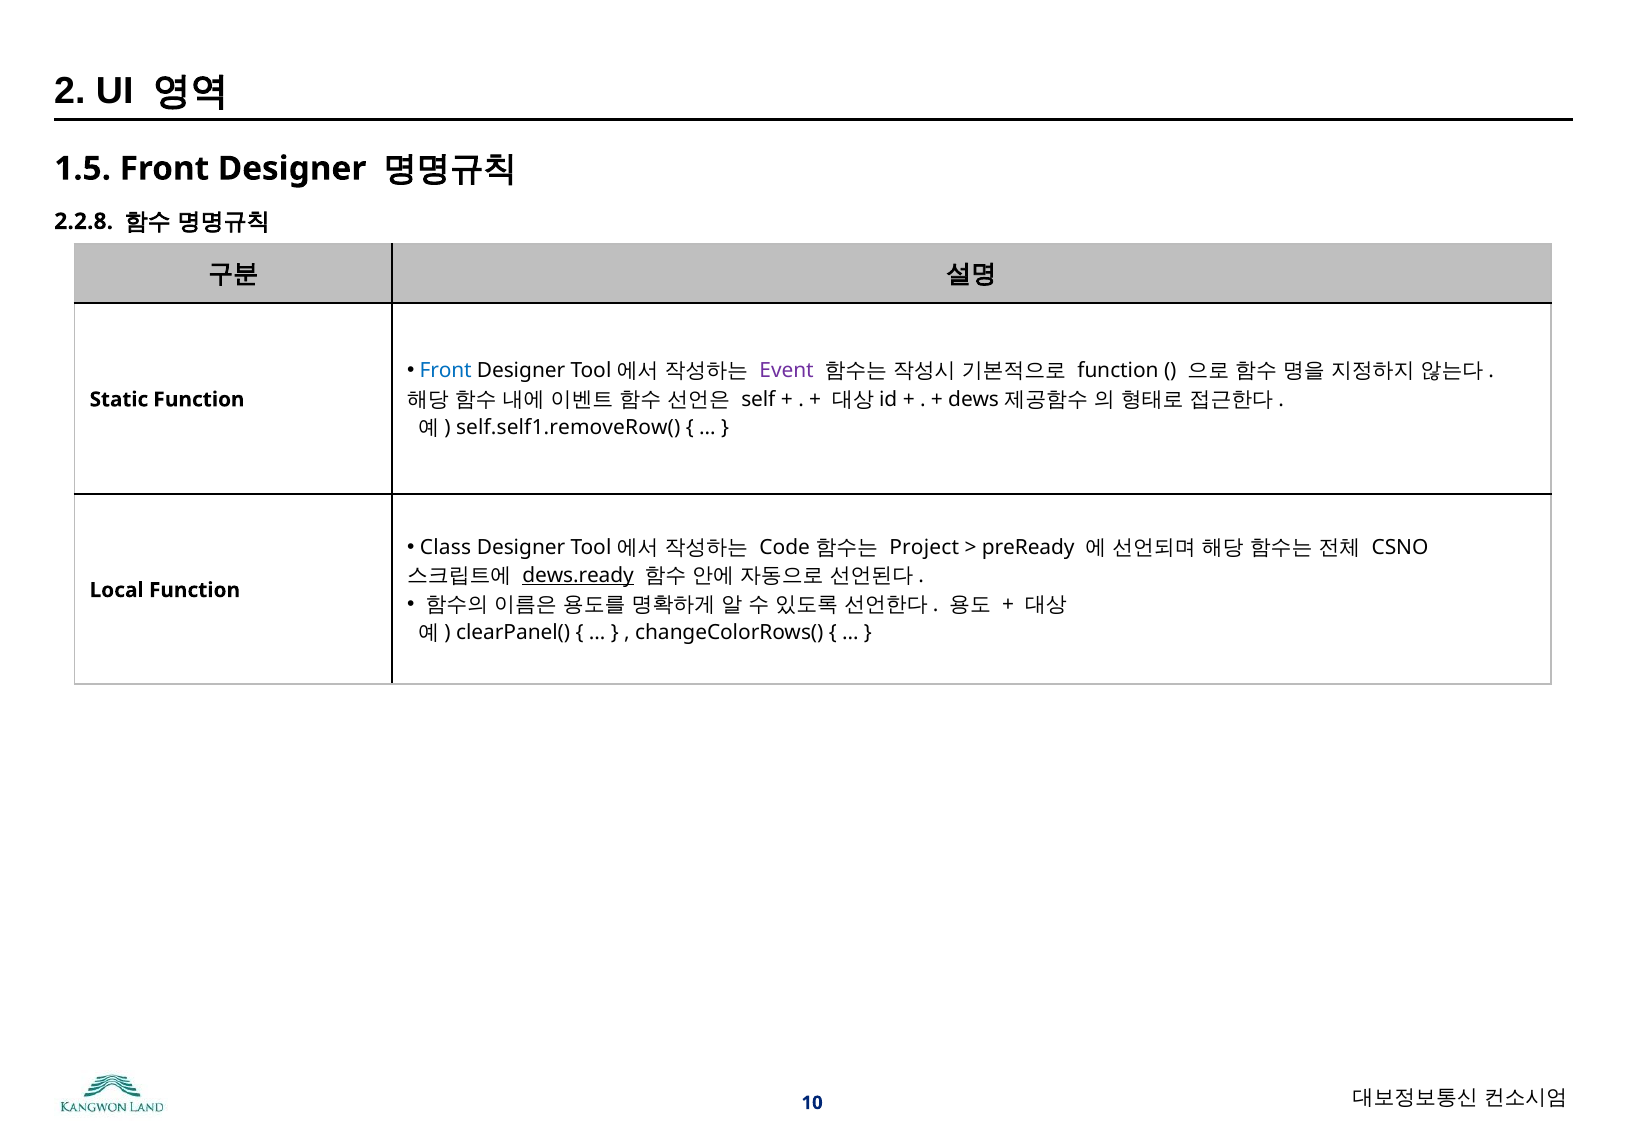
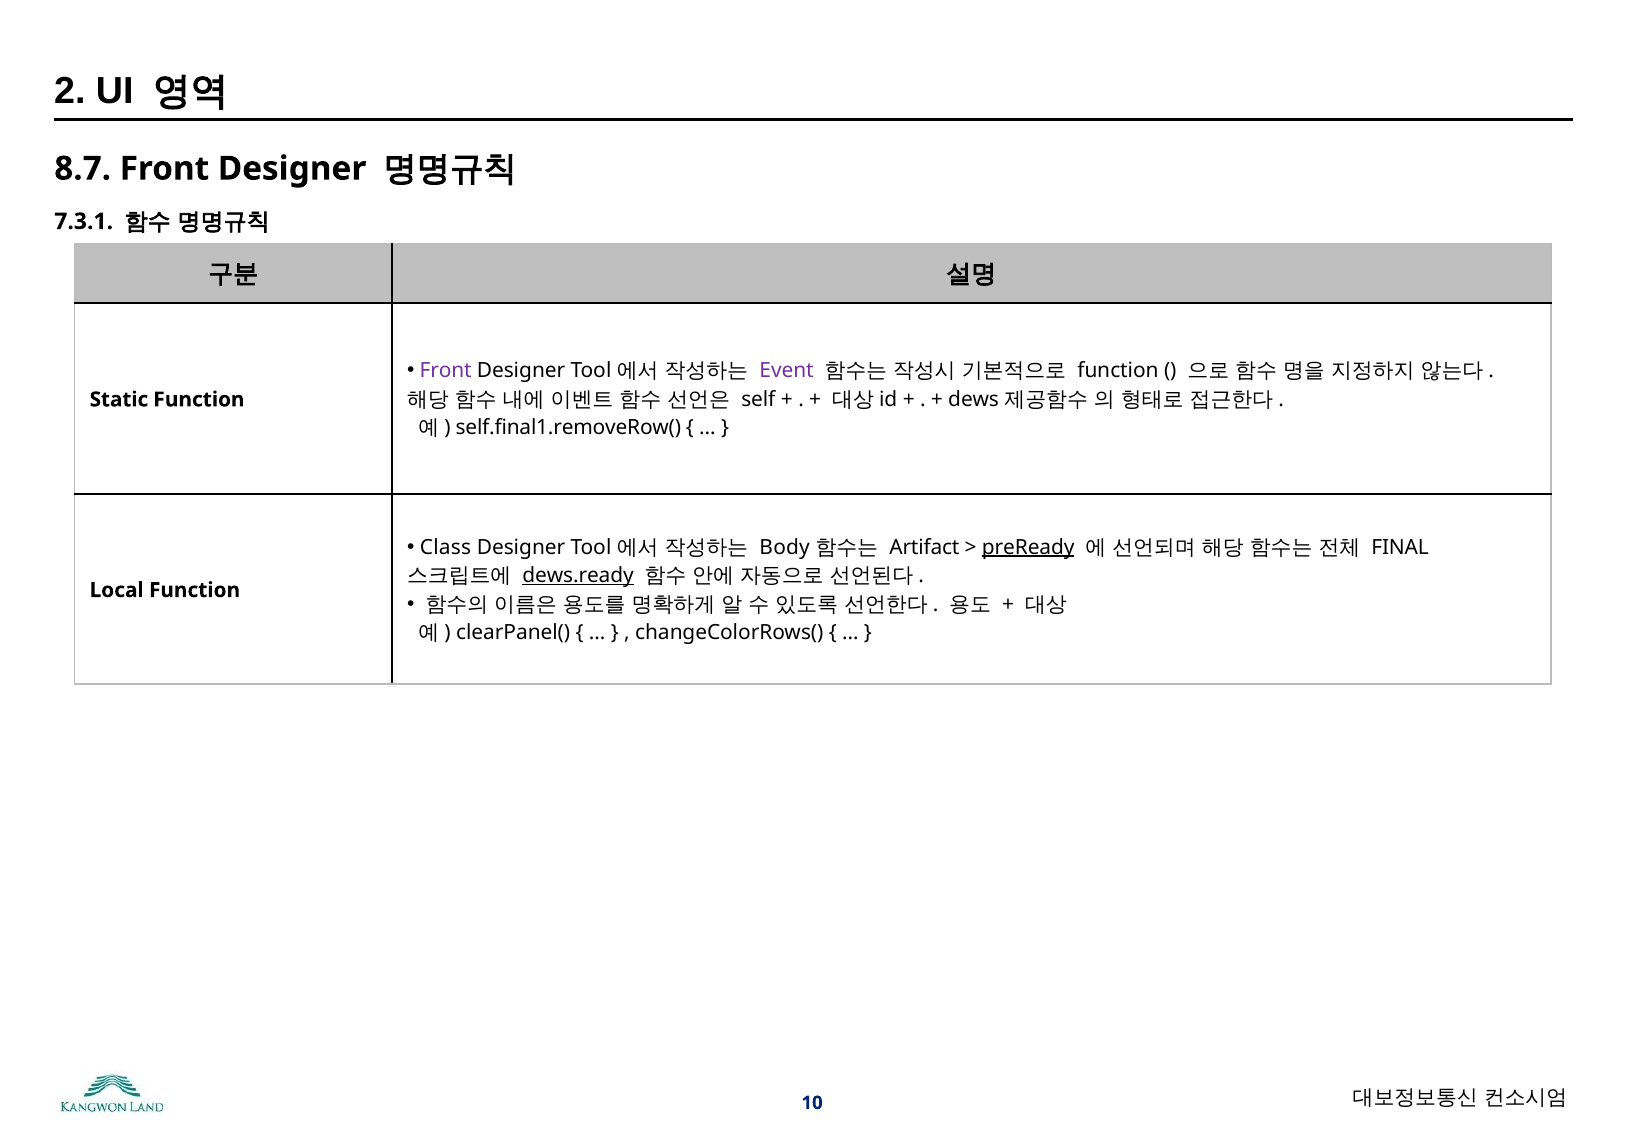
1.5: 1.5 -> 8.7
2.2.8: 2.2.8 -> 7.3.1
Front at (446, 371) colour: blue -> purple
self.self1.removeRow(: self.self1.removeRow( -> self.final1.removeRow(
Code: Code -> Body
Project: Project -> Artifact
preReady underline: none -> present
CSNO: CSNO -> FINAL
